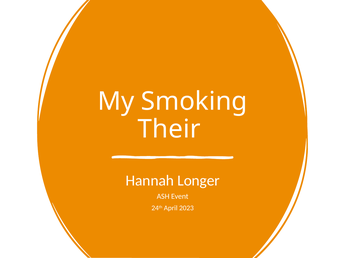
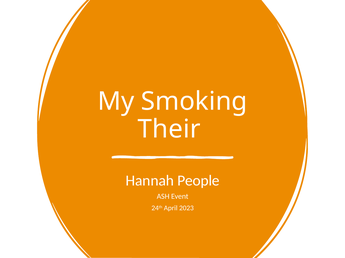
Longer: Longer -> People
